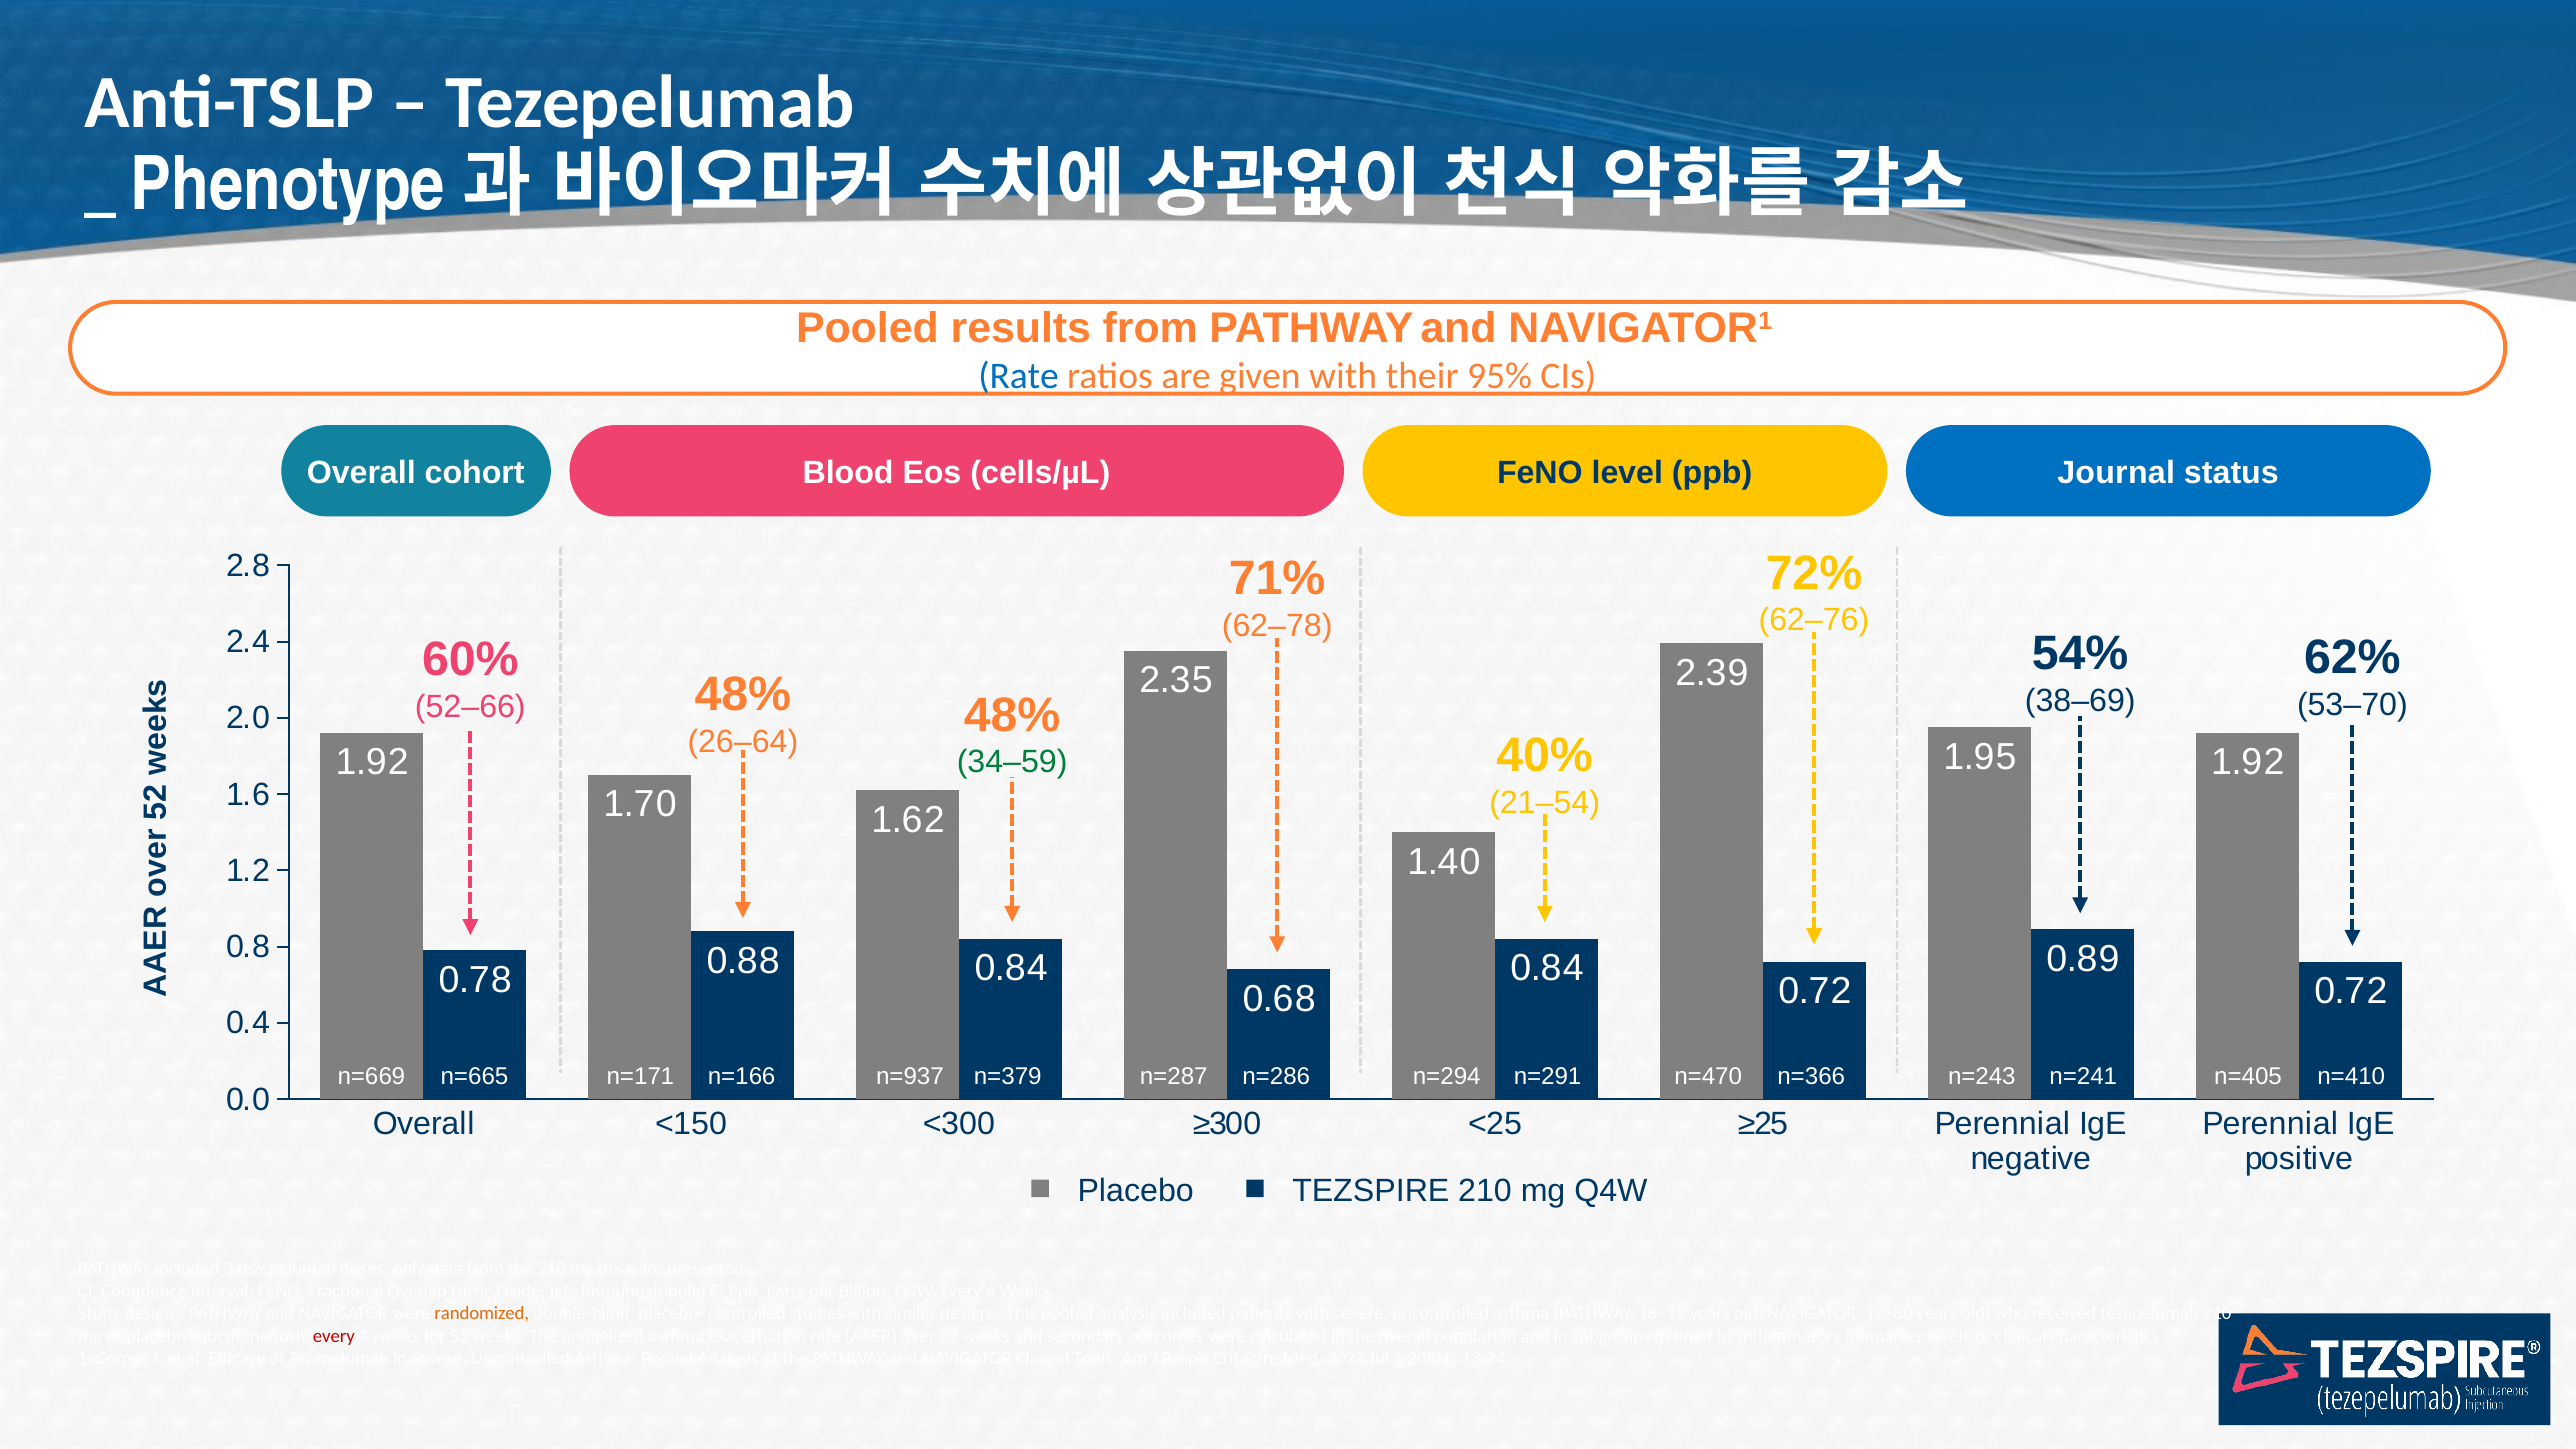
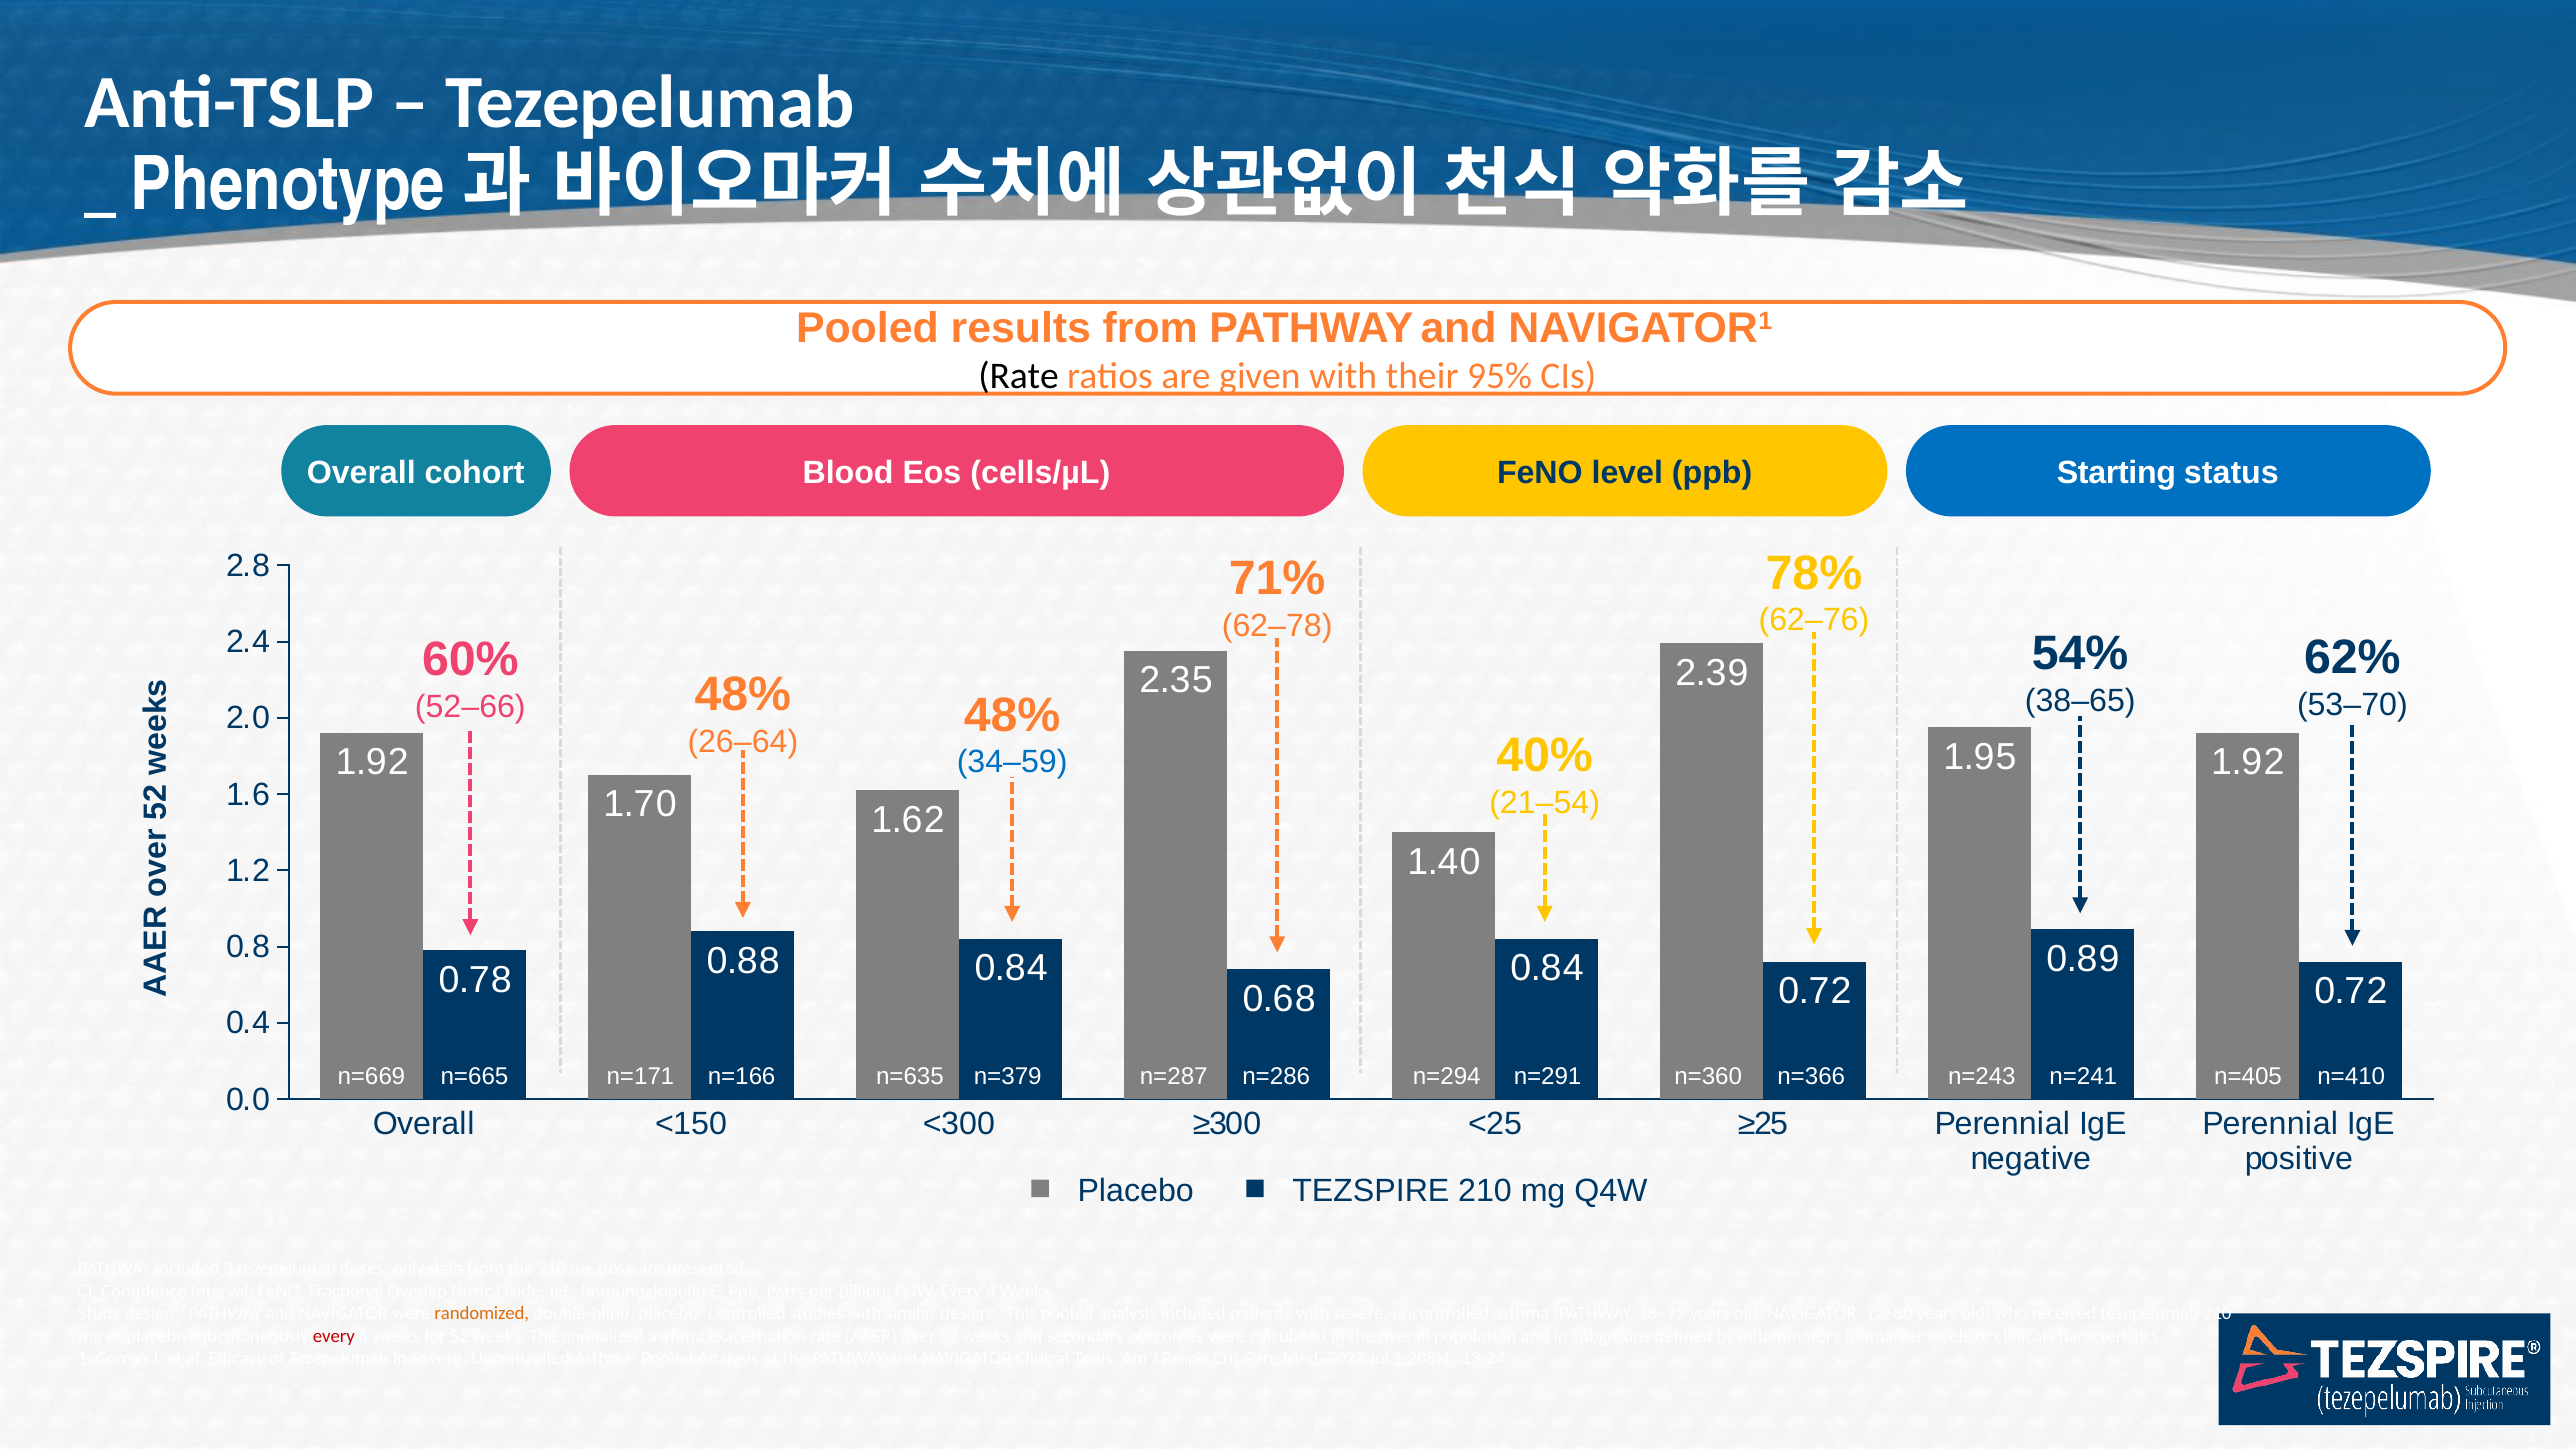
Rate at (1018, 376) colour: blue -> black
Journal: Journal -> Starting
72%: 72% -> 78%
38–69: 38–69 -> 38–65
34–59 colour: green -> blue
n=937: n=937 -> n=635
n=470: n=470 -> n=360
